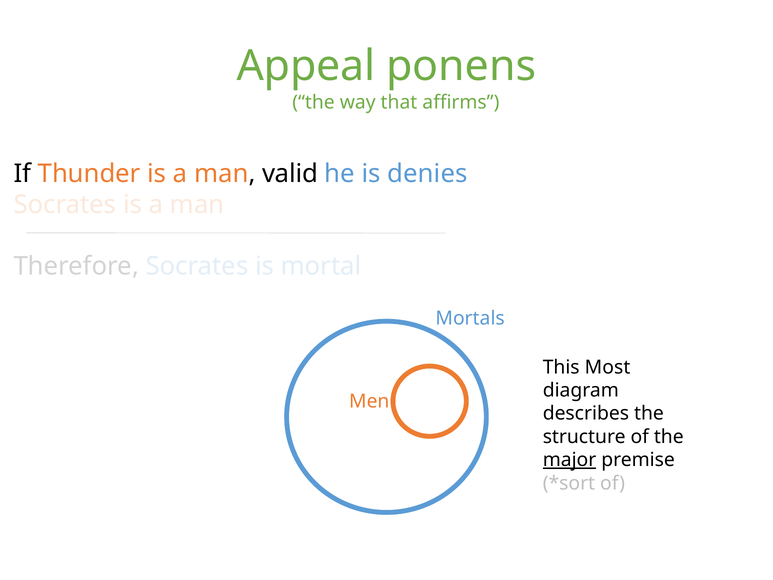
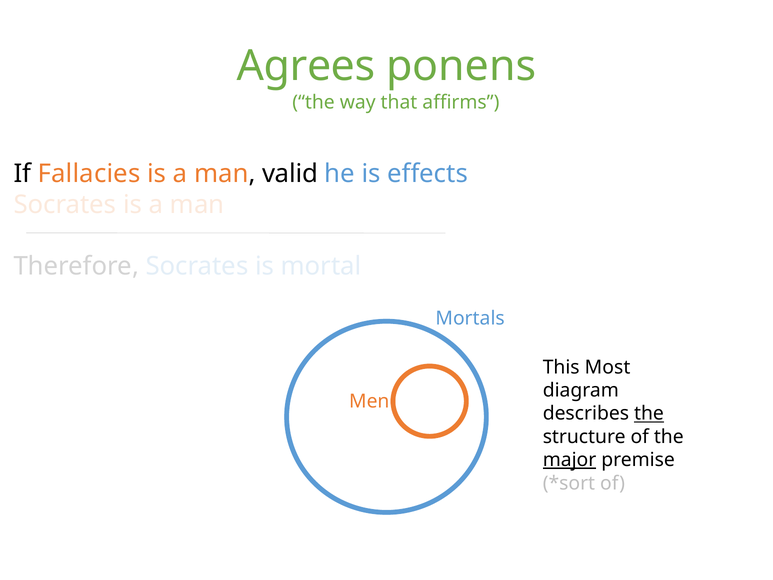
Appeal: Appeal -> Agrees
Thunder: Thunder -> Fallacies
denies: denies -> effects
the at (649, 413) underline: none -> present
